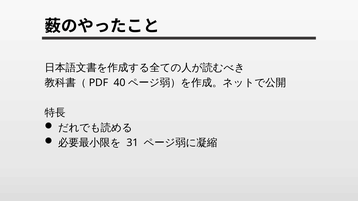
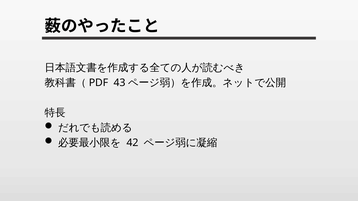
40: 40 -> 43
31: 31 -> 42
